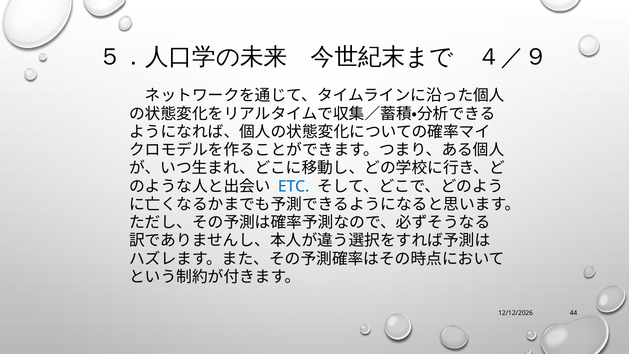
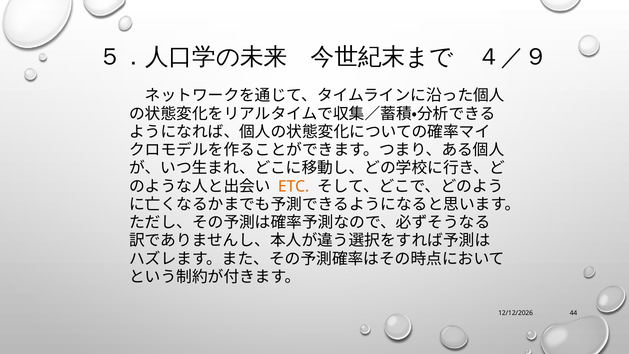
ETC colour: blue -> orange
